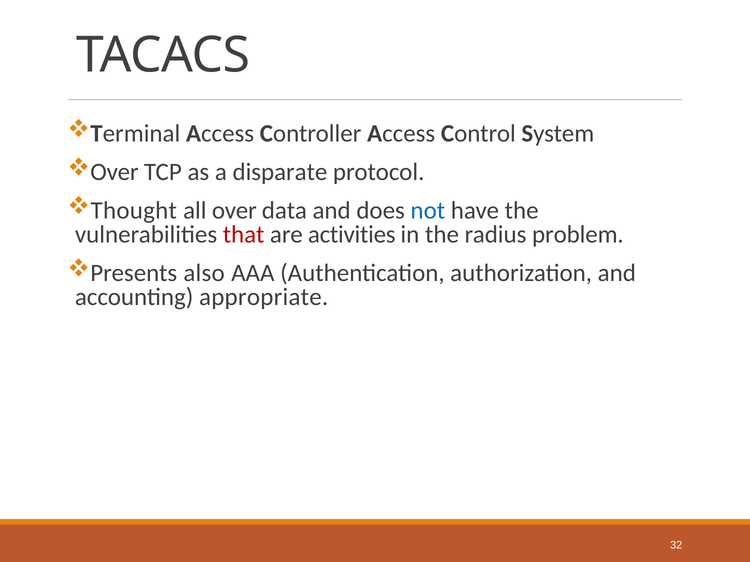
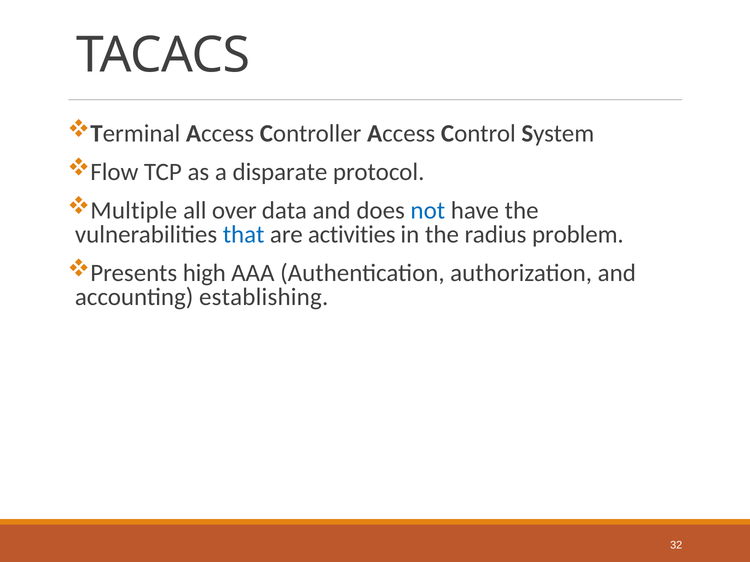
Over at (114, 172): Over -> Flow
Thought: Thought -> Multiple
that colour: red -> blue
also: also -> high
appropriate: appropriate -> establishing
